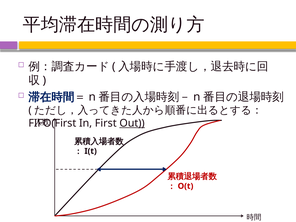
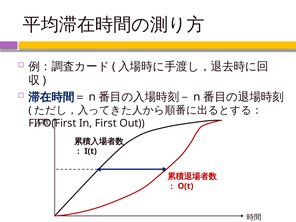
Out underline: present -> none
